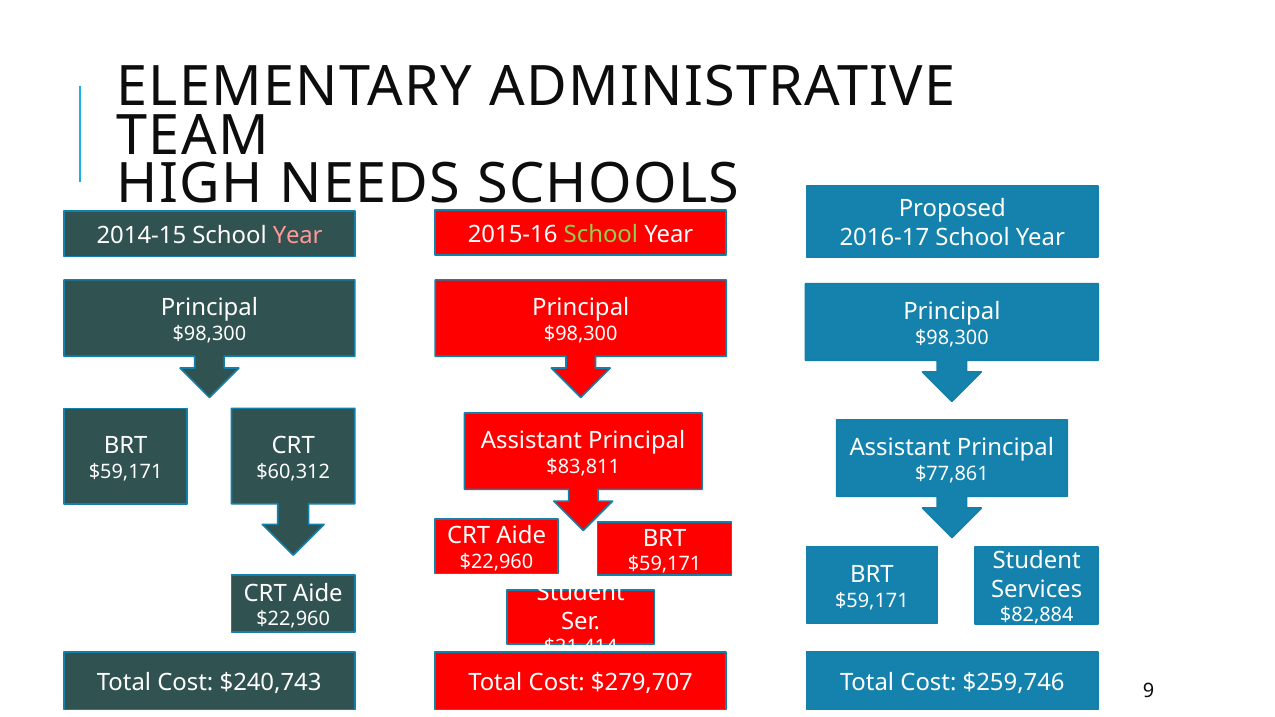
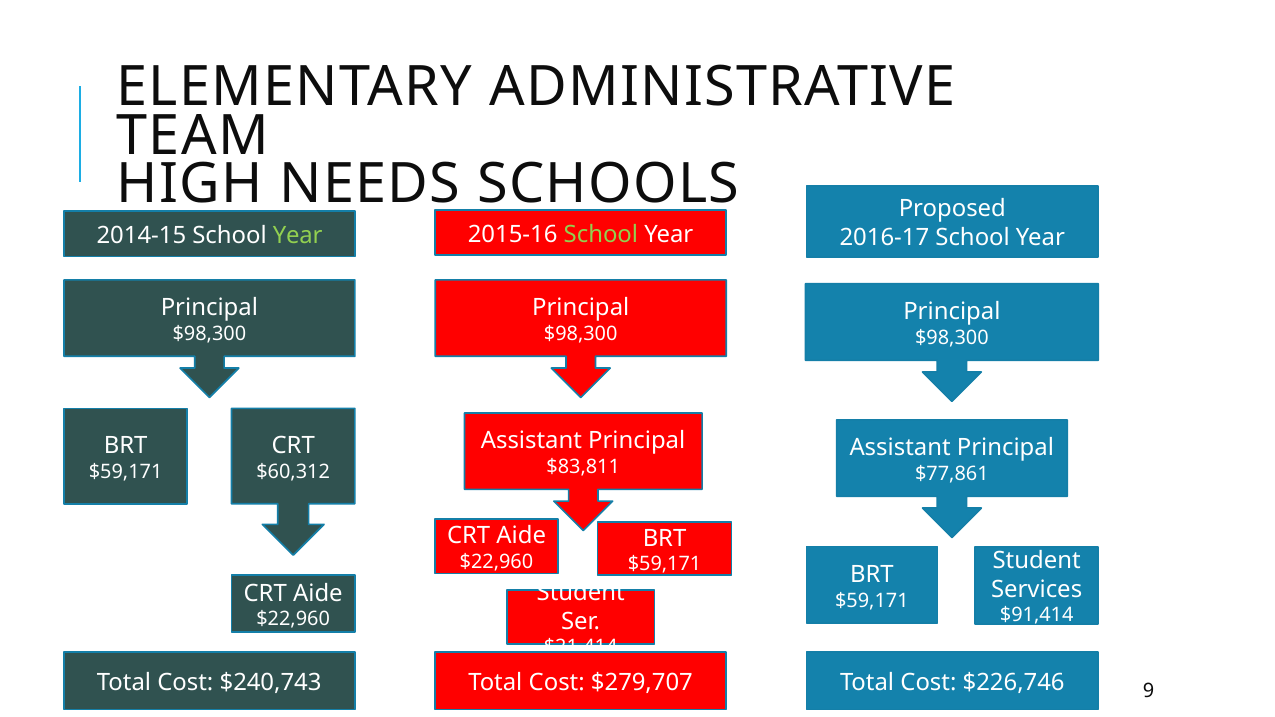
Year at (298, 236) colour: pink -> light green
$82,884: $82,884 -> $91,414
$259,746: $259,746 -> $226,746
